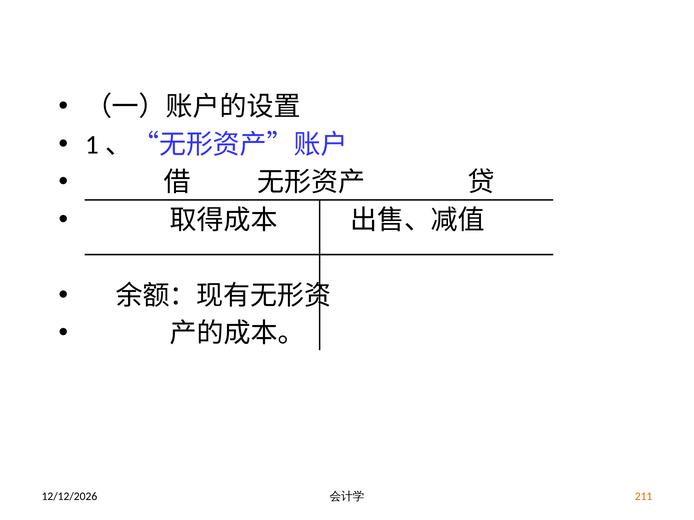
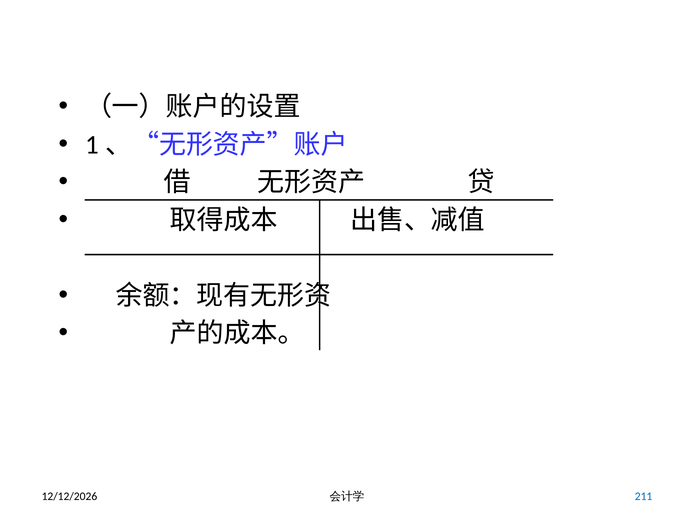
211 colour: orange -> blue
